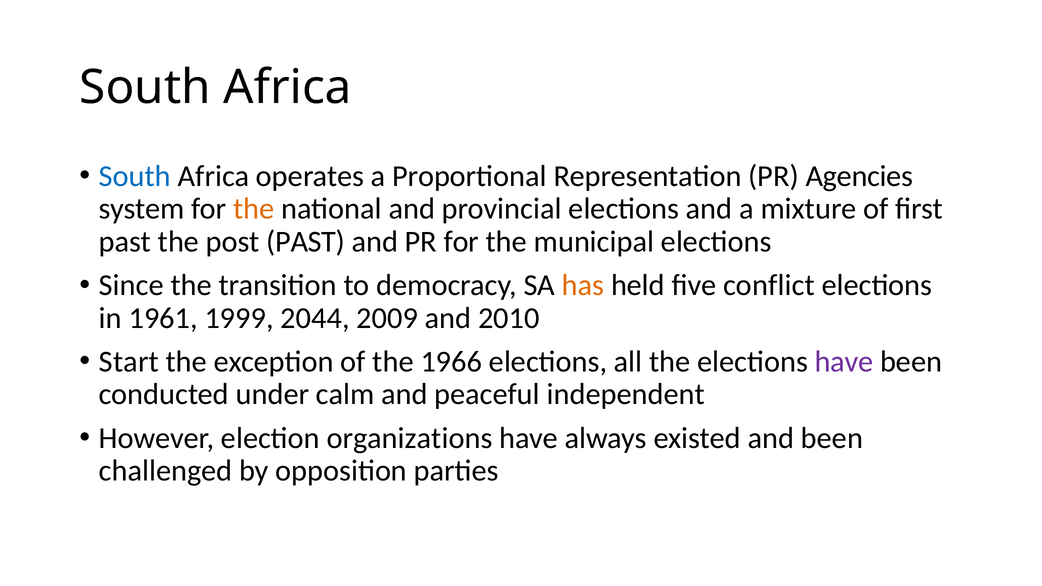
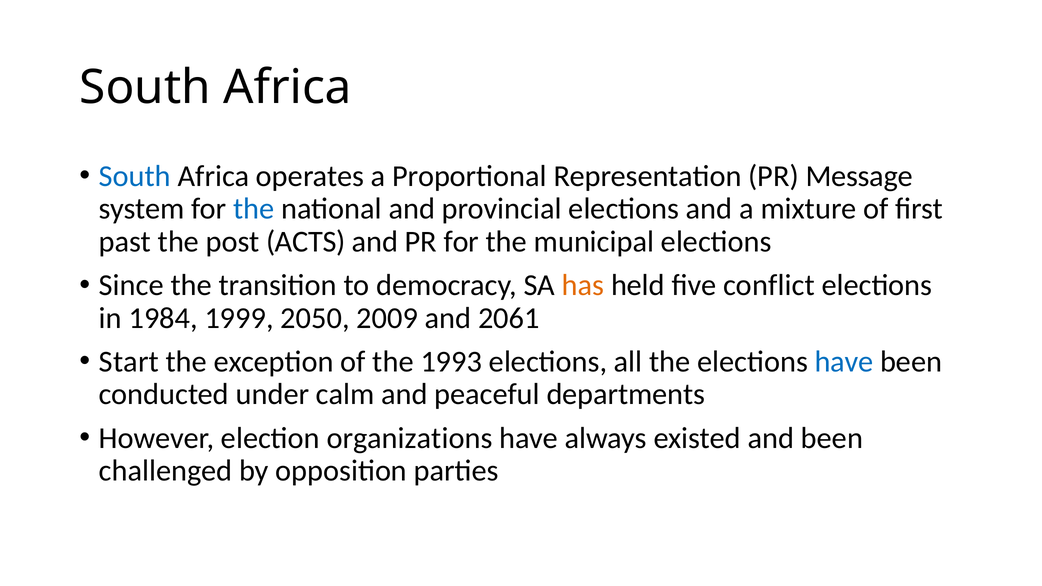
Agencies: Agencies -> Message
the at (254, 209) colour: orange -> blue
post PAST: PAST -> ACTS
1961: 1961 -> 1984
2044: 2044 -> 2050
2010: 2010 -> 2061
1966: 1966 -> 1993
have at (844, 362) colour: purple -> blue
independent: independent -> departments
